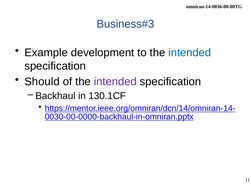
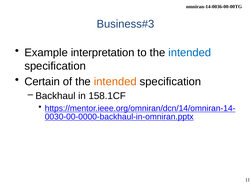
development: development -> interpretation
Should: Should -> Certain
intended at (115, 82) colour: purple -> orange
130.1CF: 130.1CF -> 158.1CF
